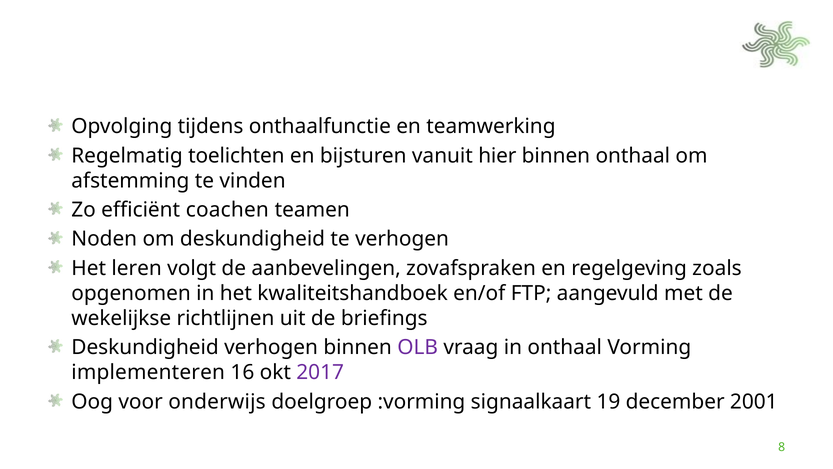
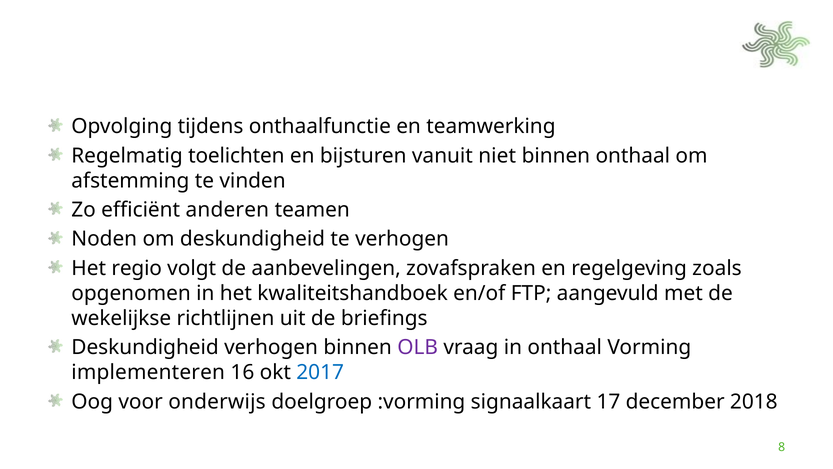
hier: hier -> niet
coachen: coachen -> anderen
leren: leren -> regio
2017 colour: purple -> blue
19: 19 -> 17
2001: 2001 -> 2018
